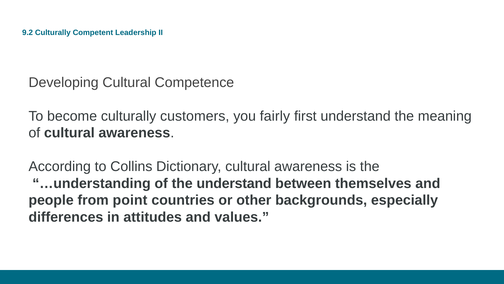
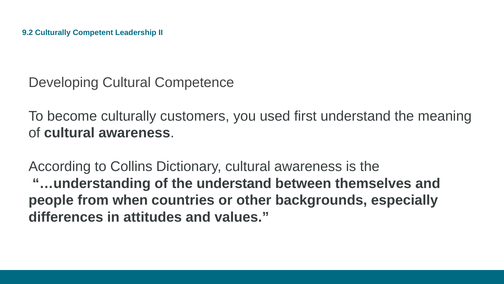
fairly: fairly -> used
point: point -> when
